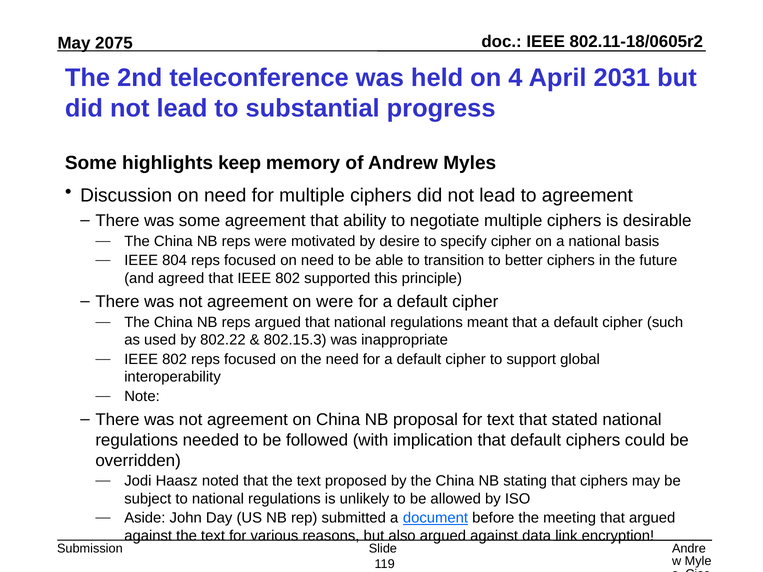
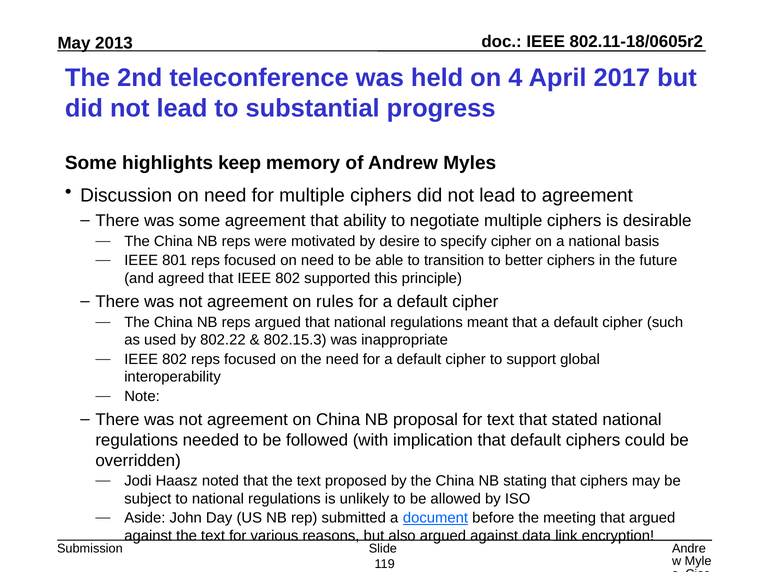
2075: 2075 -> 2013
2031: 2031 -> 2017
804: 804 -> 801
on were: were -> rules
